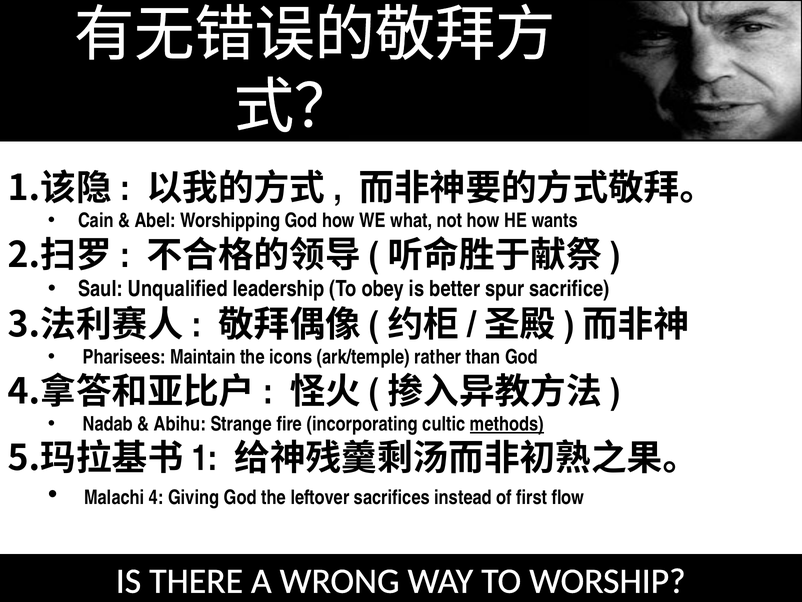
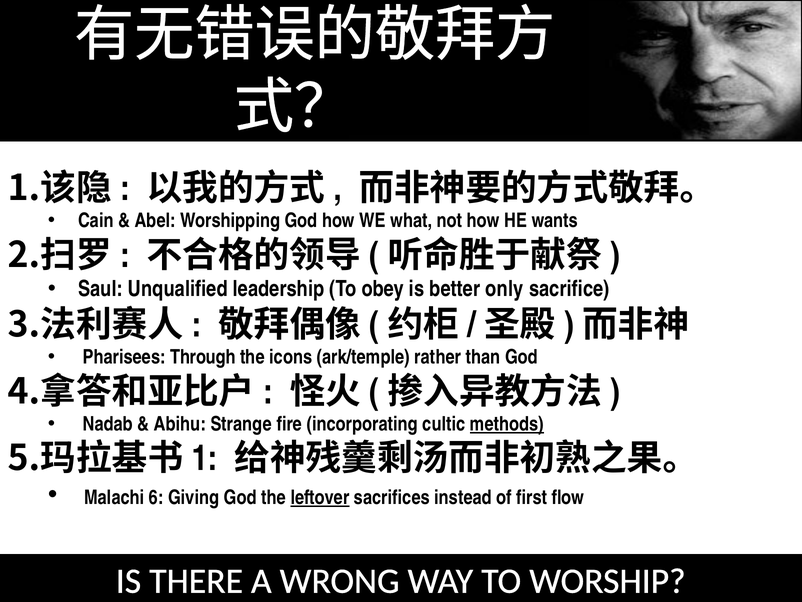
spur: spur -> only
Maintain: Maintain -> Through
4: 4 -> 6
leftover underline: none -> present
